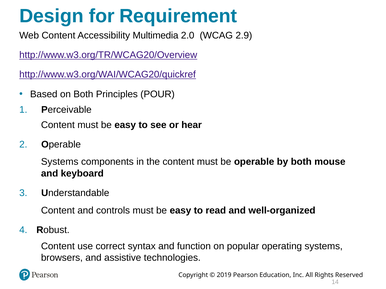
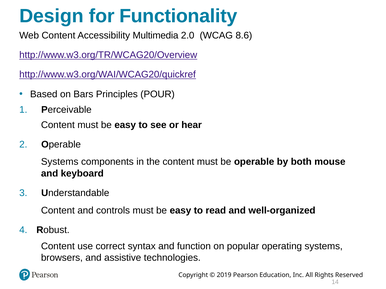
Requirement: Requirement -> Functionality
2.9: 2.9 -> 8.6
on Both: Both -> Bars
